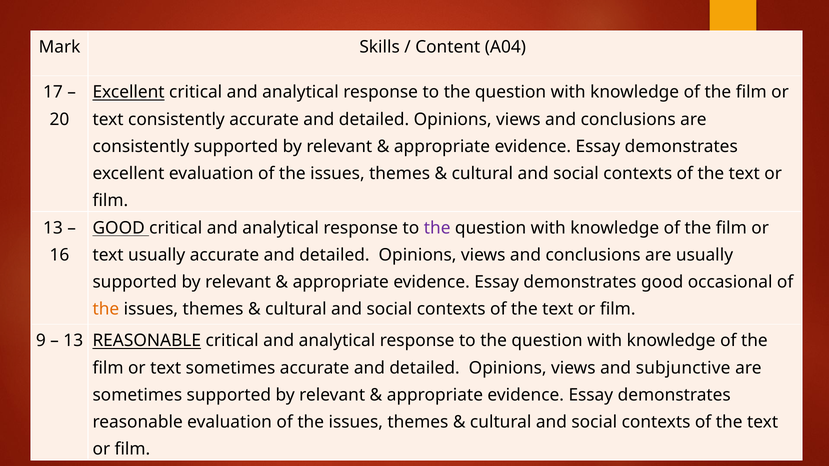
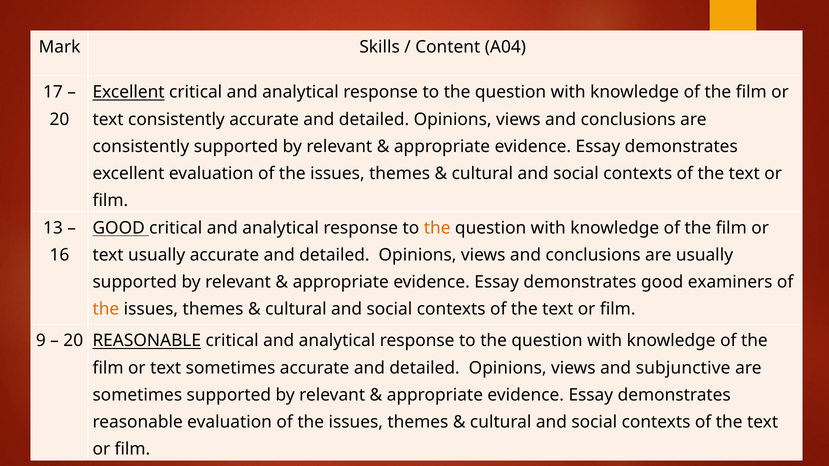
the at (437, 228) colour: purple -> orange
occasional: occasional -> examiners
13 at (73, 341): 13 -> 20
